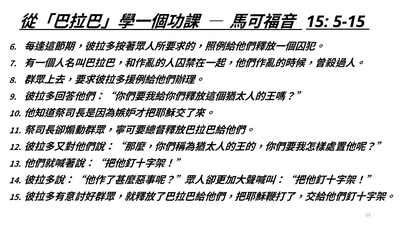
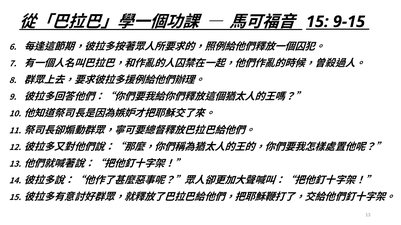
5-15: 5-15 -> 9-15
